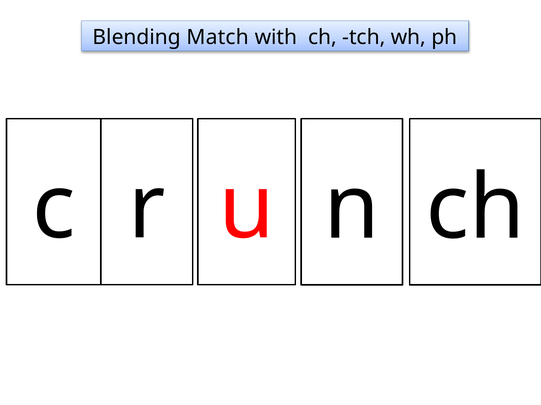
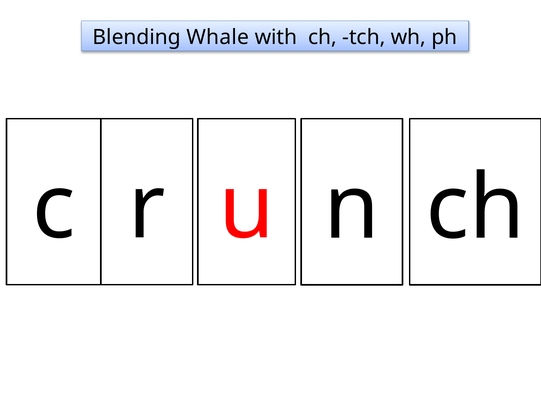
Match: Match -> Whale
